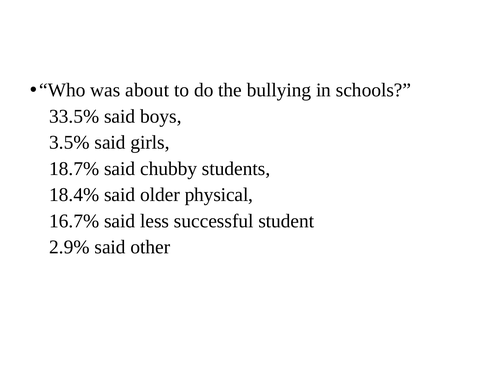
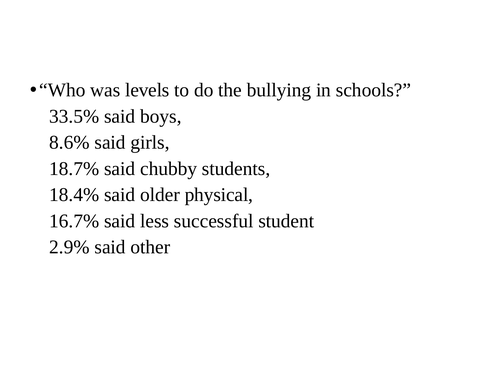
about: about -> levels
3.5%: 3.5% -> 8.6%
